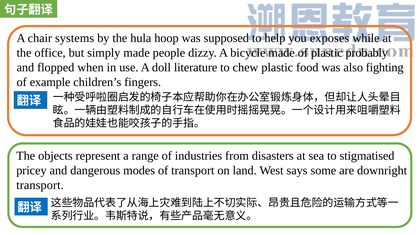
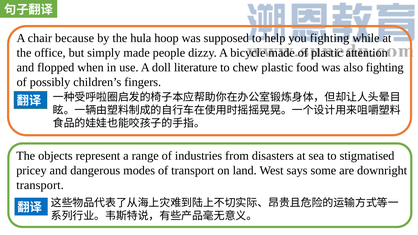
systems: systems -> because
you exposes: exposes -> fighting
probably: probably -> attention
example: example -> possibly
